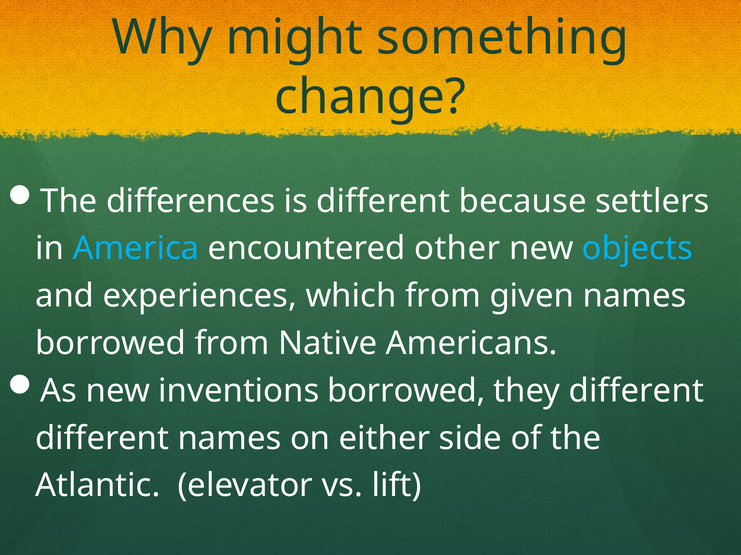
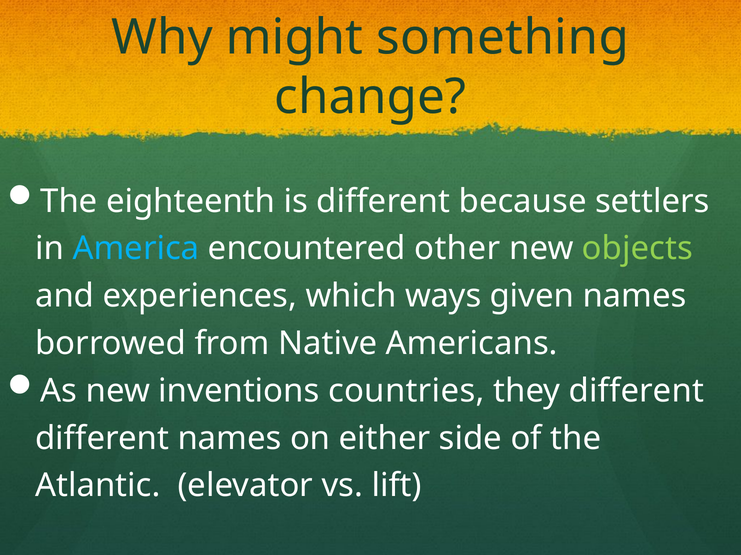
differences: differences -> eighteenth
objects colour: light blue -> light green
which from: from -> ways
inventions borrowed: borrowed -> countries
